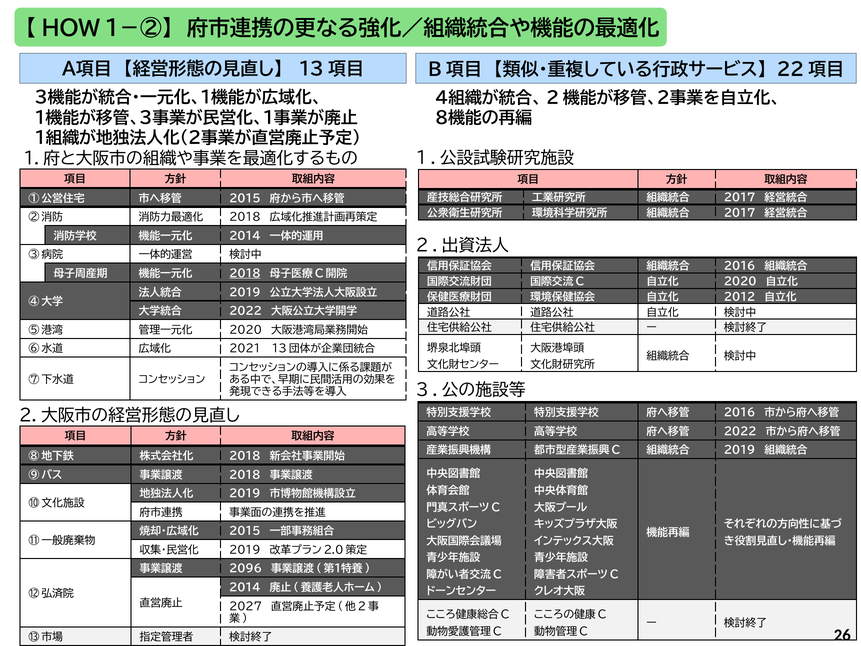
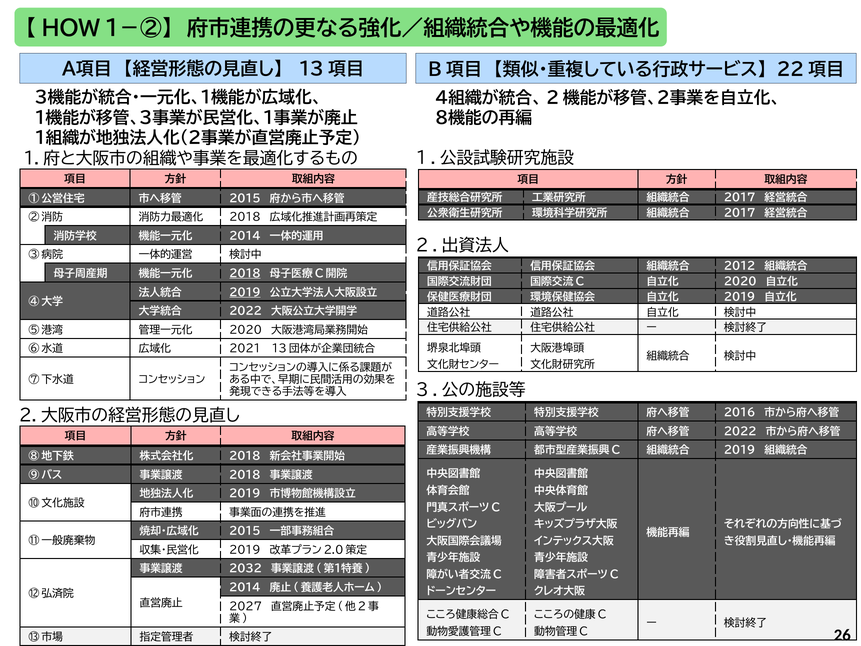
2016 at (740, 266): 2016 -> 2012
2019 at (245, 292) underline: none -> present
2012 at (740, 297): 2012 -> 2019
2096: 2096 -> 2032
